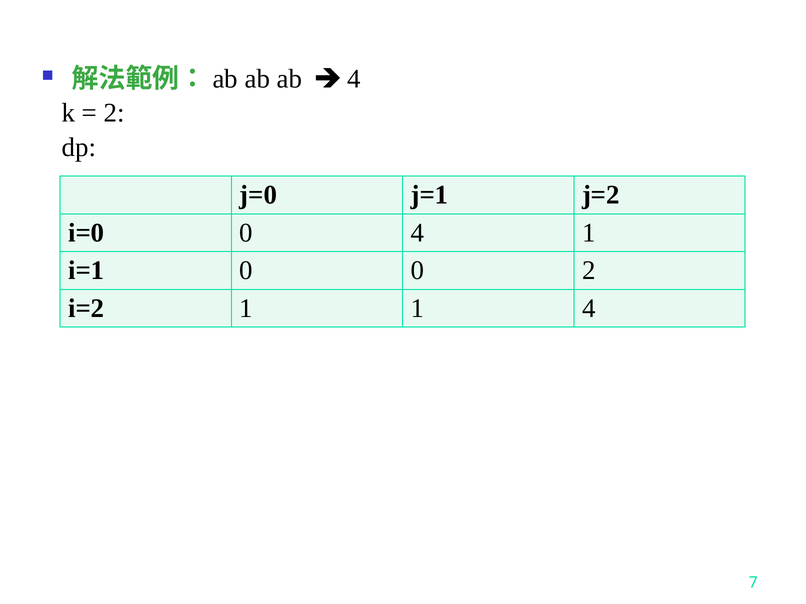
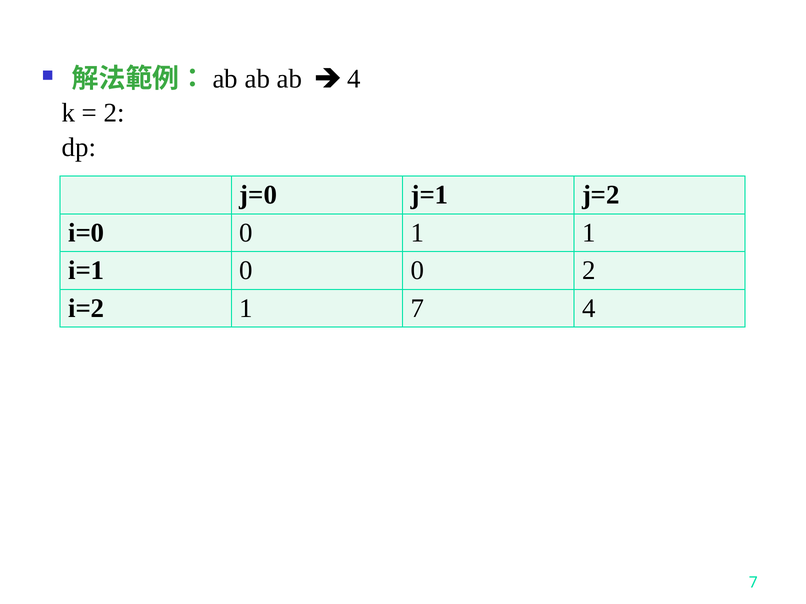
0 4: 4 -> 1
1 1: 1 -> 7
